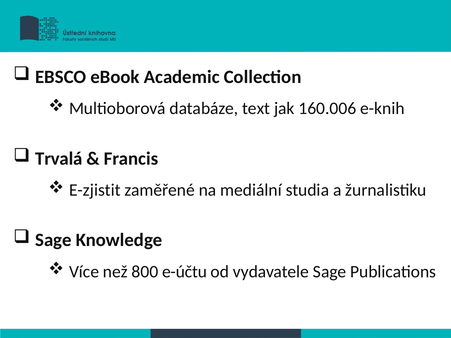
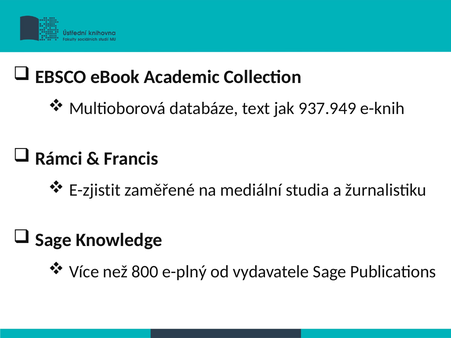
160.006: 160.006 -> 937.949
Trvalá: Trvalá -> Rámci
e-účtu: e-účtu -> e-plný
